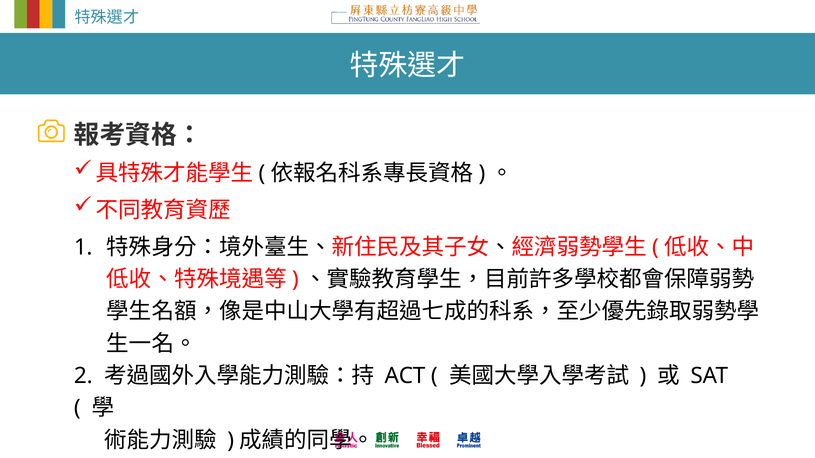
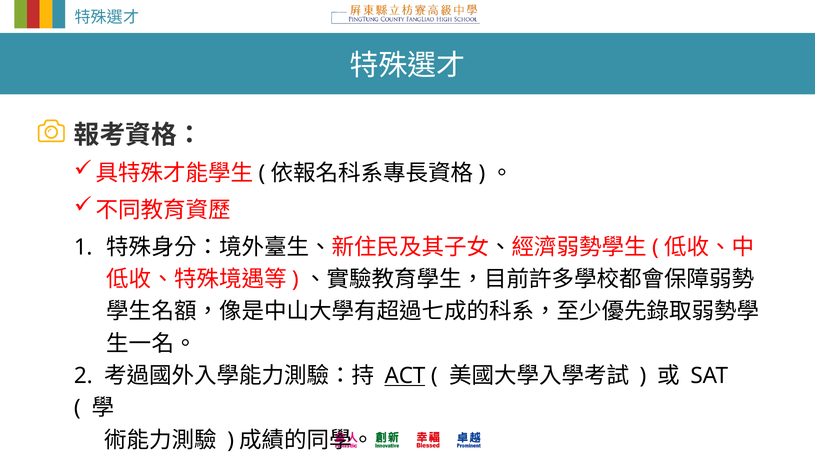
ACT underline: none -> present
